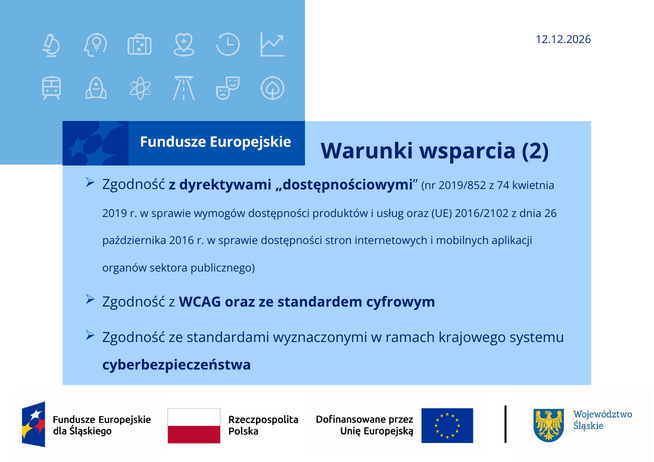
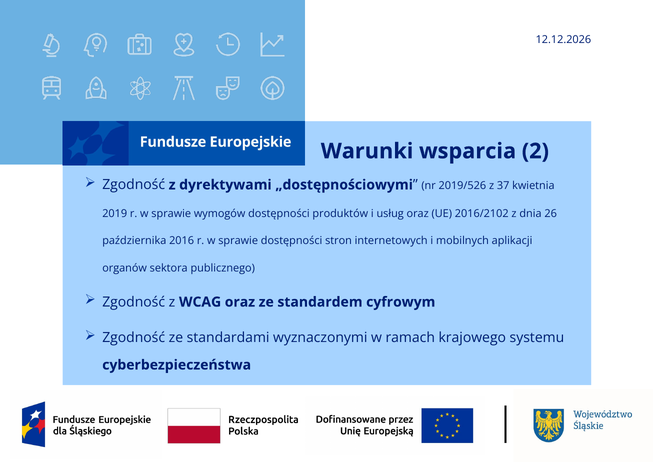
2019/852: 2019/852 -> 2019/526
74: 74 -> 37
